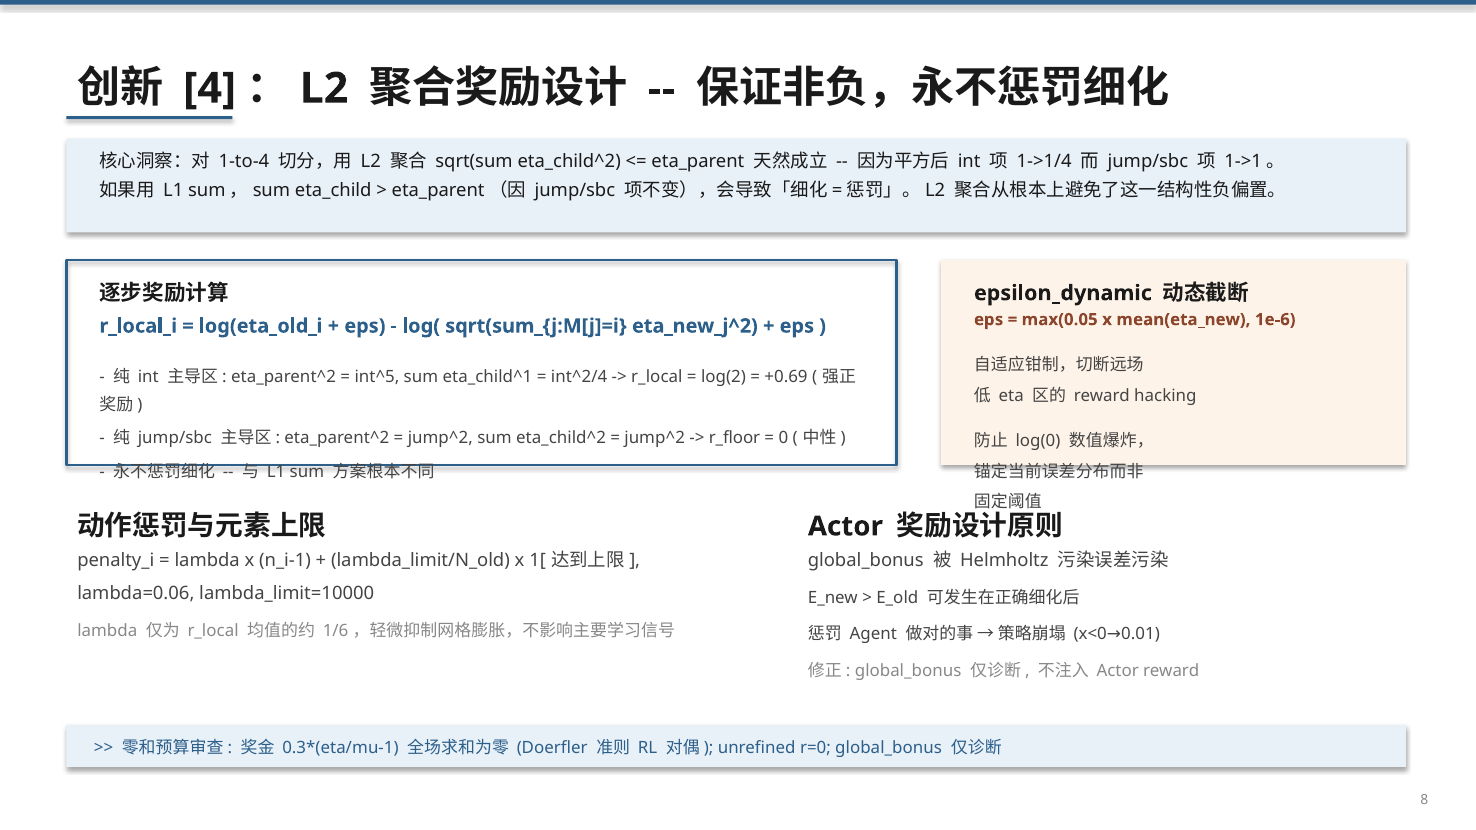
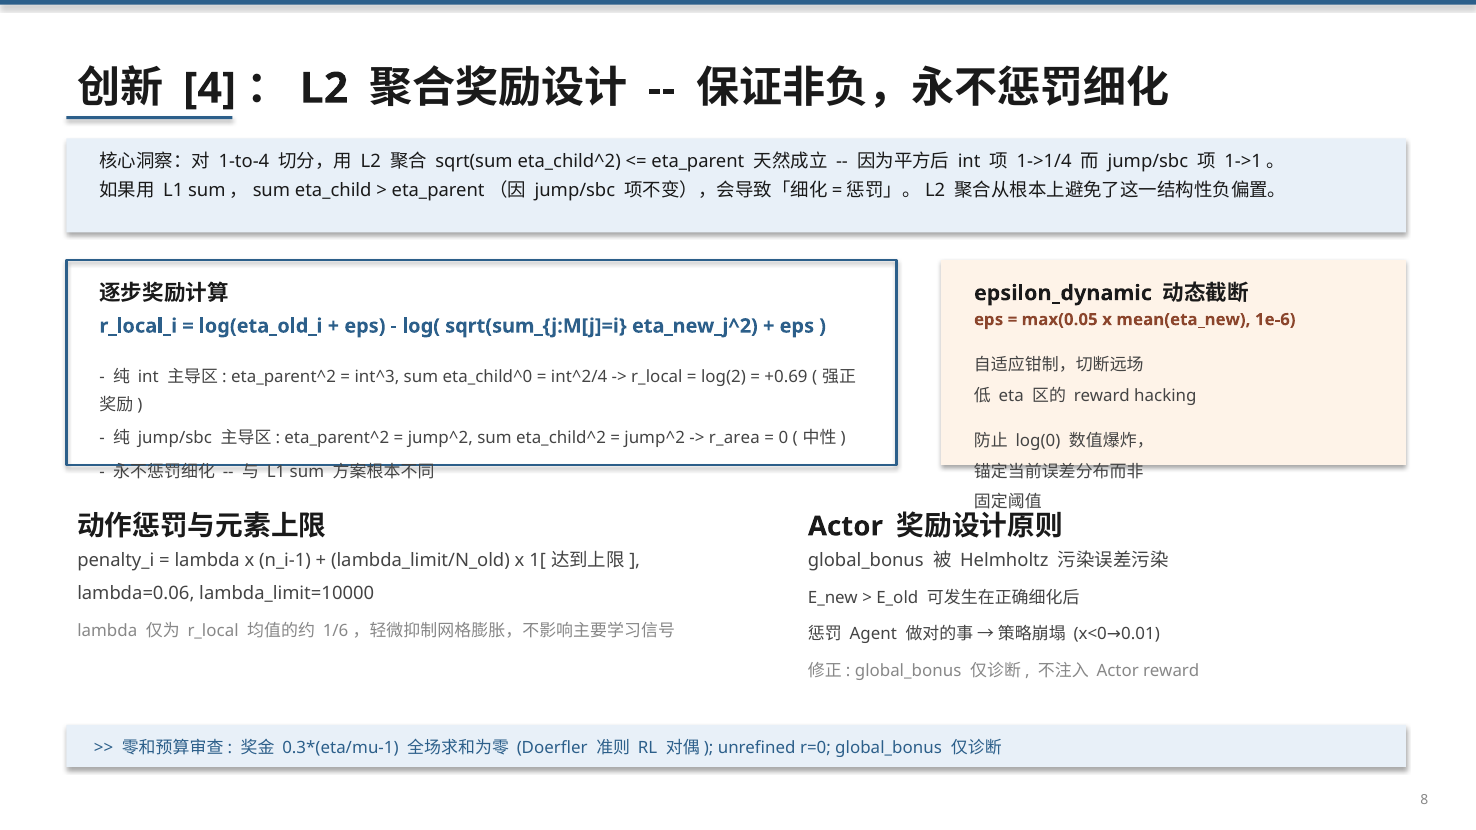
int^5: int^5 -> int^3
eta_child^1: eta_child^1 -> eta_child^0
r_floor: r_floor -> r_area
